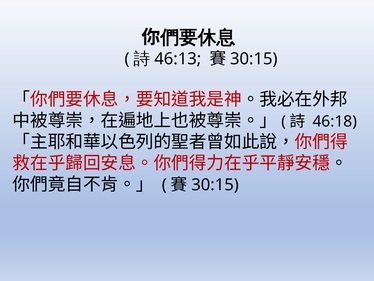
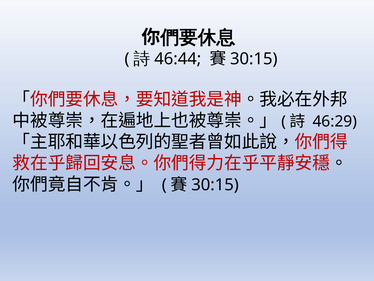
46:13: 46:13 -> 46:44
46:18: 46:18 -> 46:29
